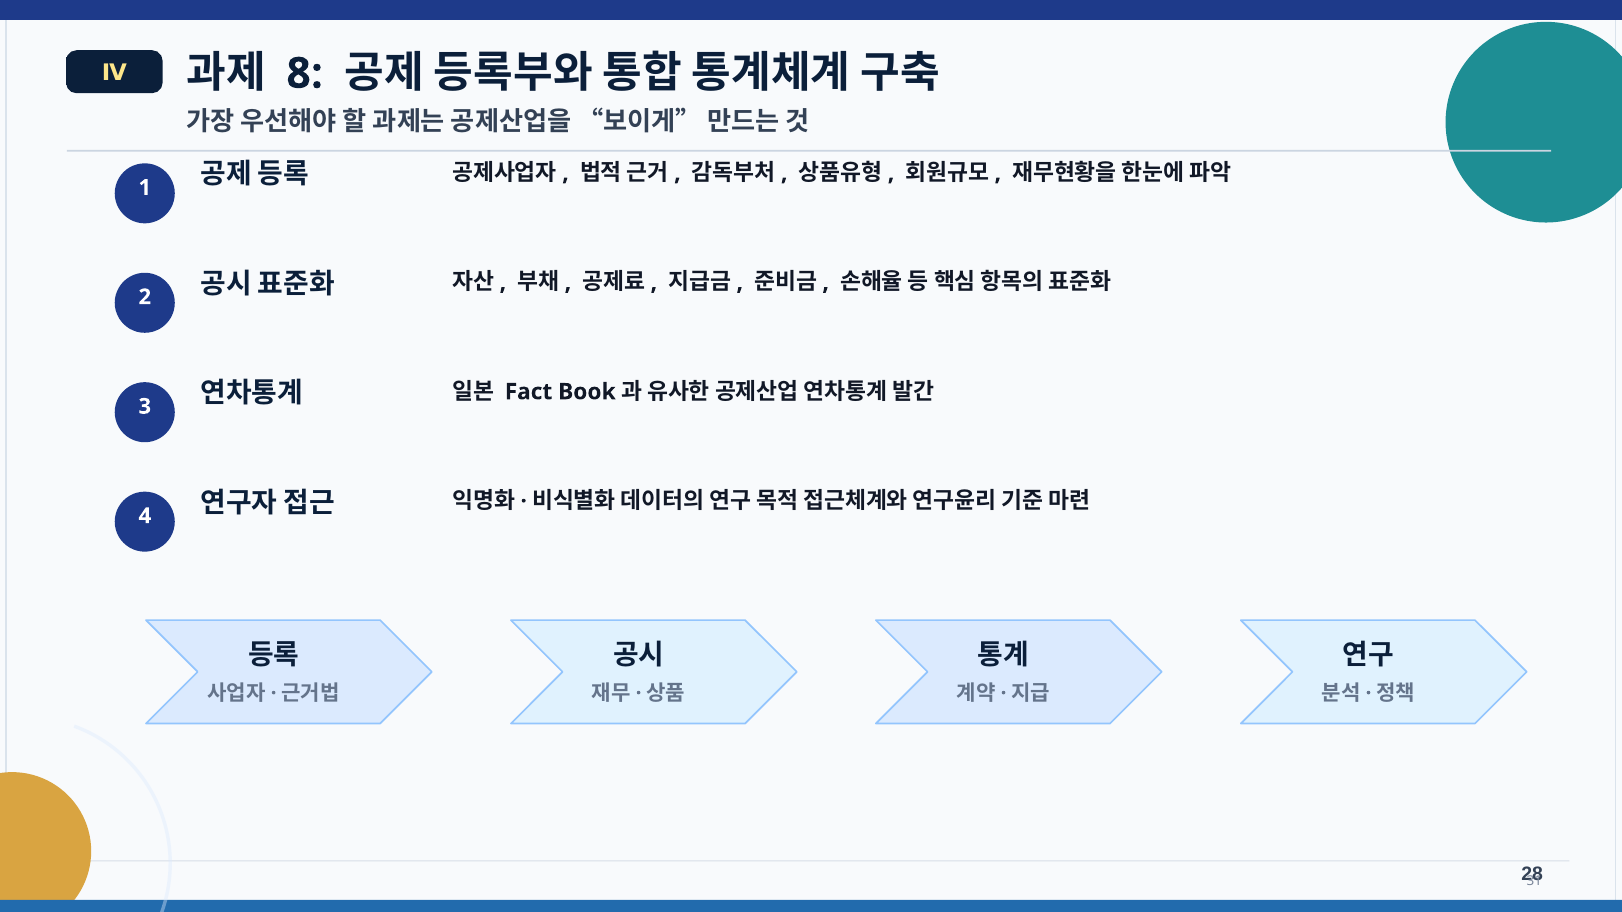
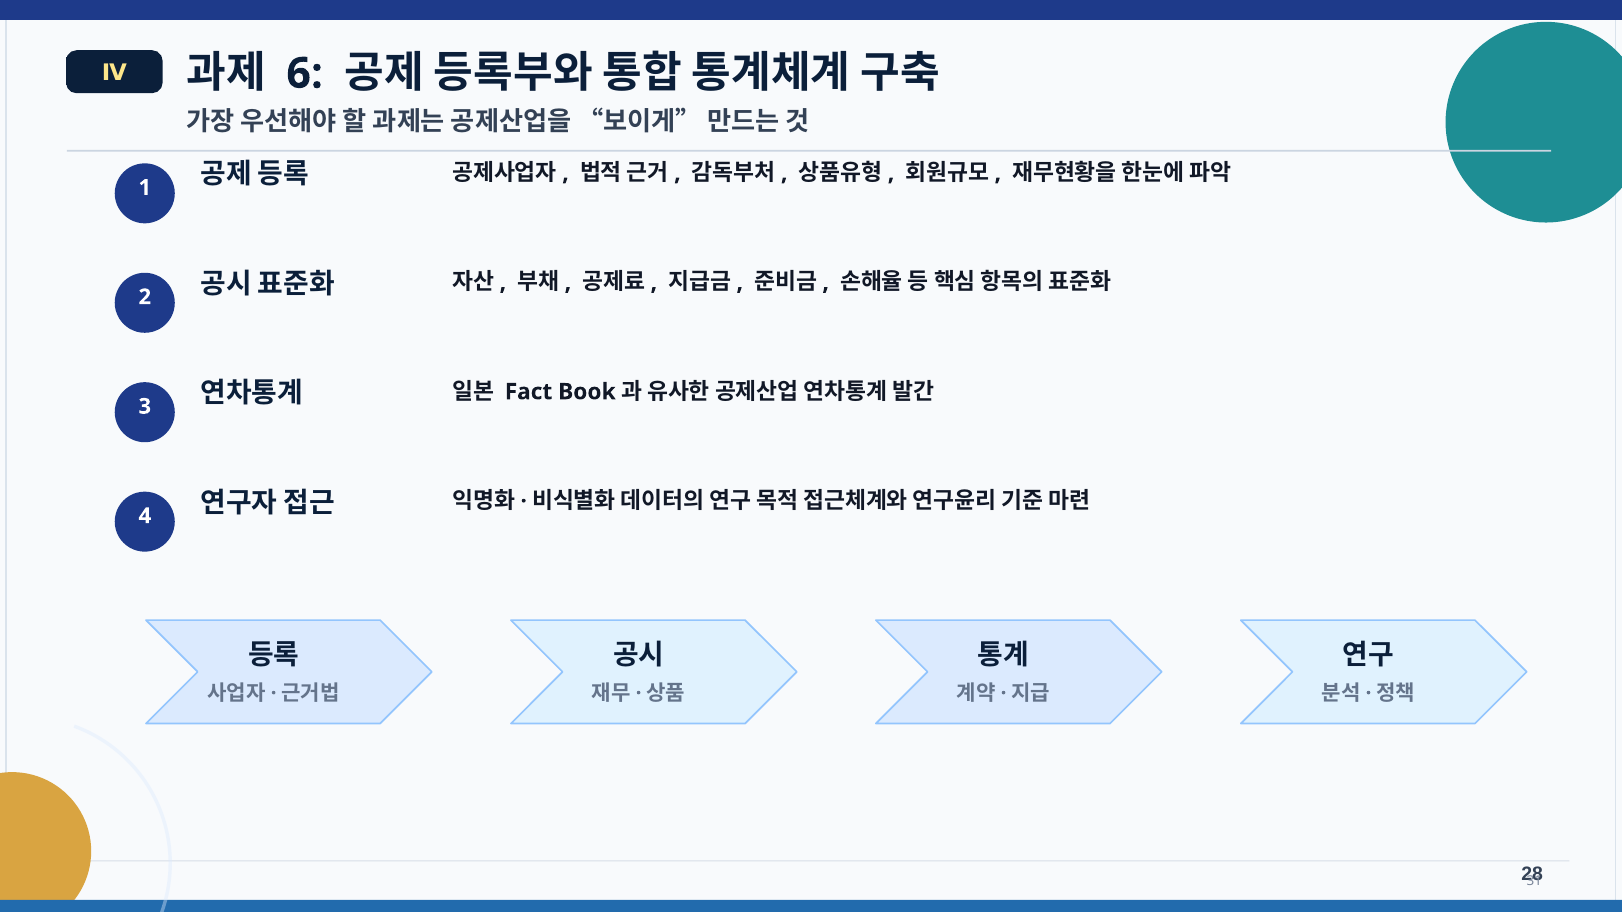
8: 8 -> 6
